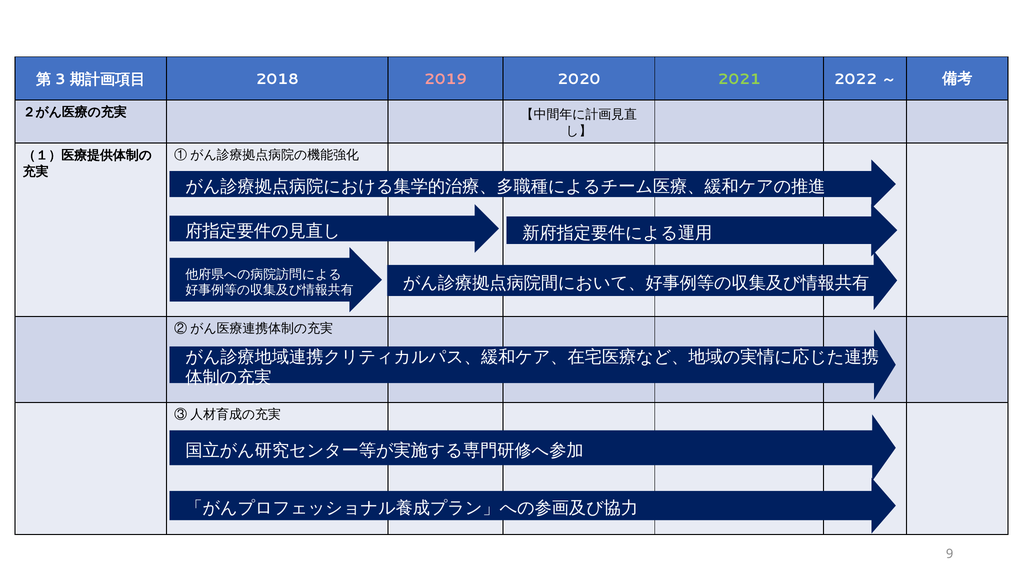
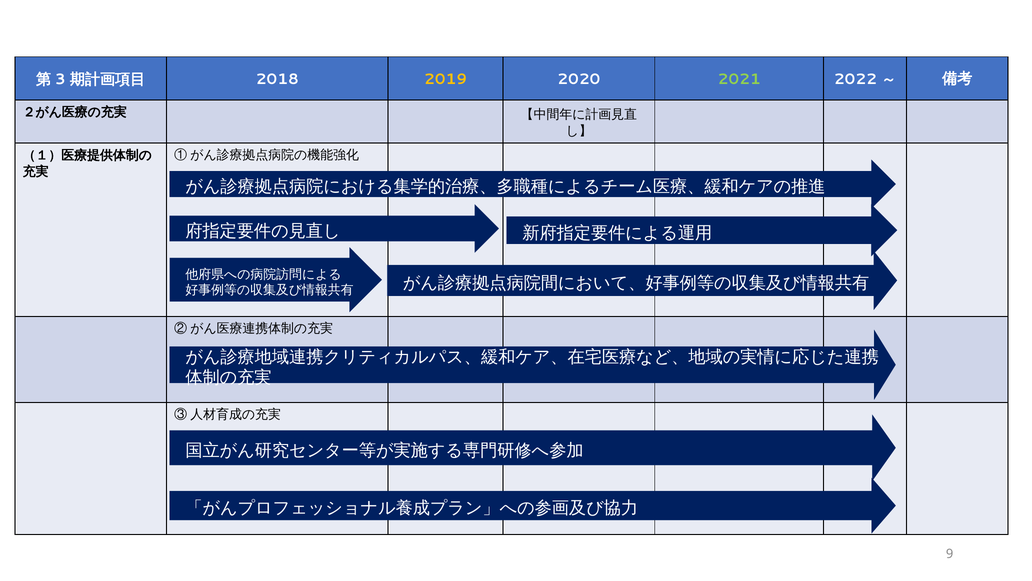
2019 colour: pink -> yellow
